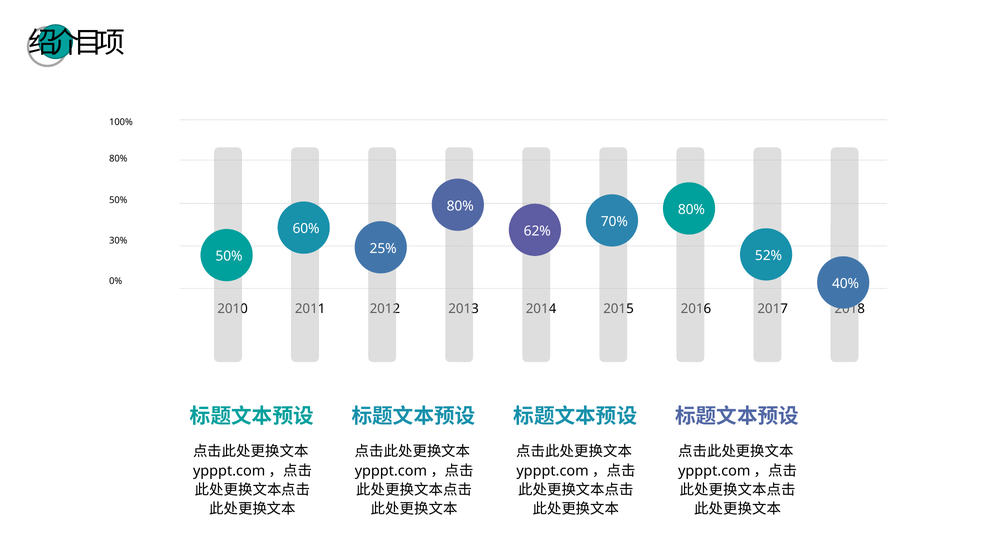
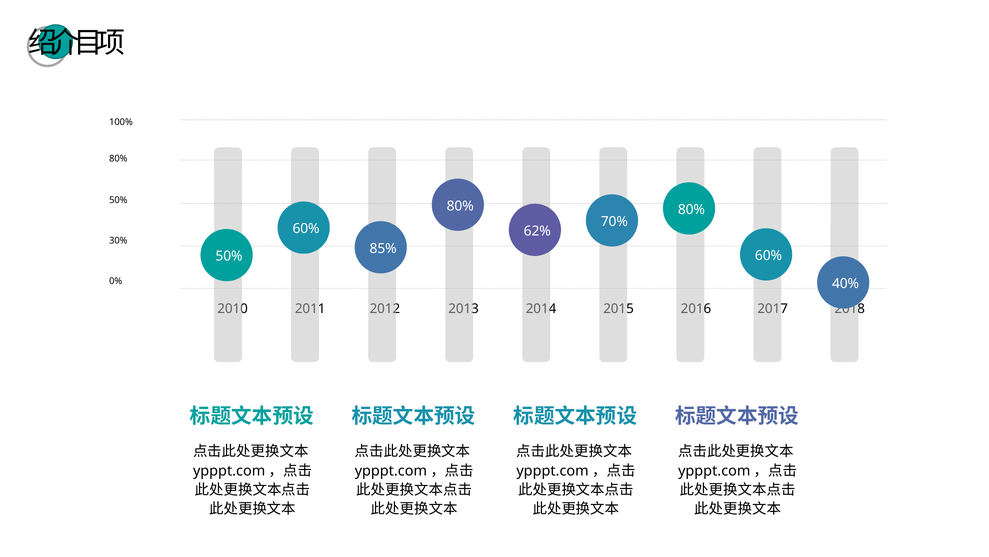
25%: 25% -> 85%
52% at (769, 255): 52% -> 60%
